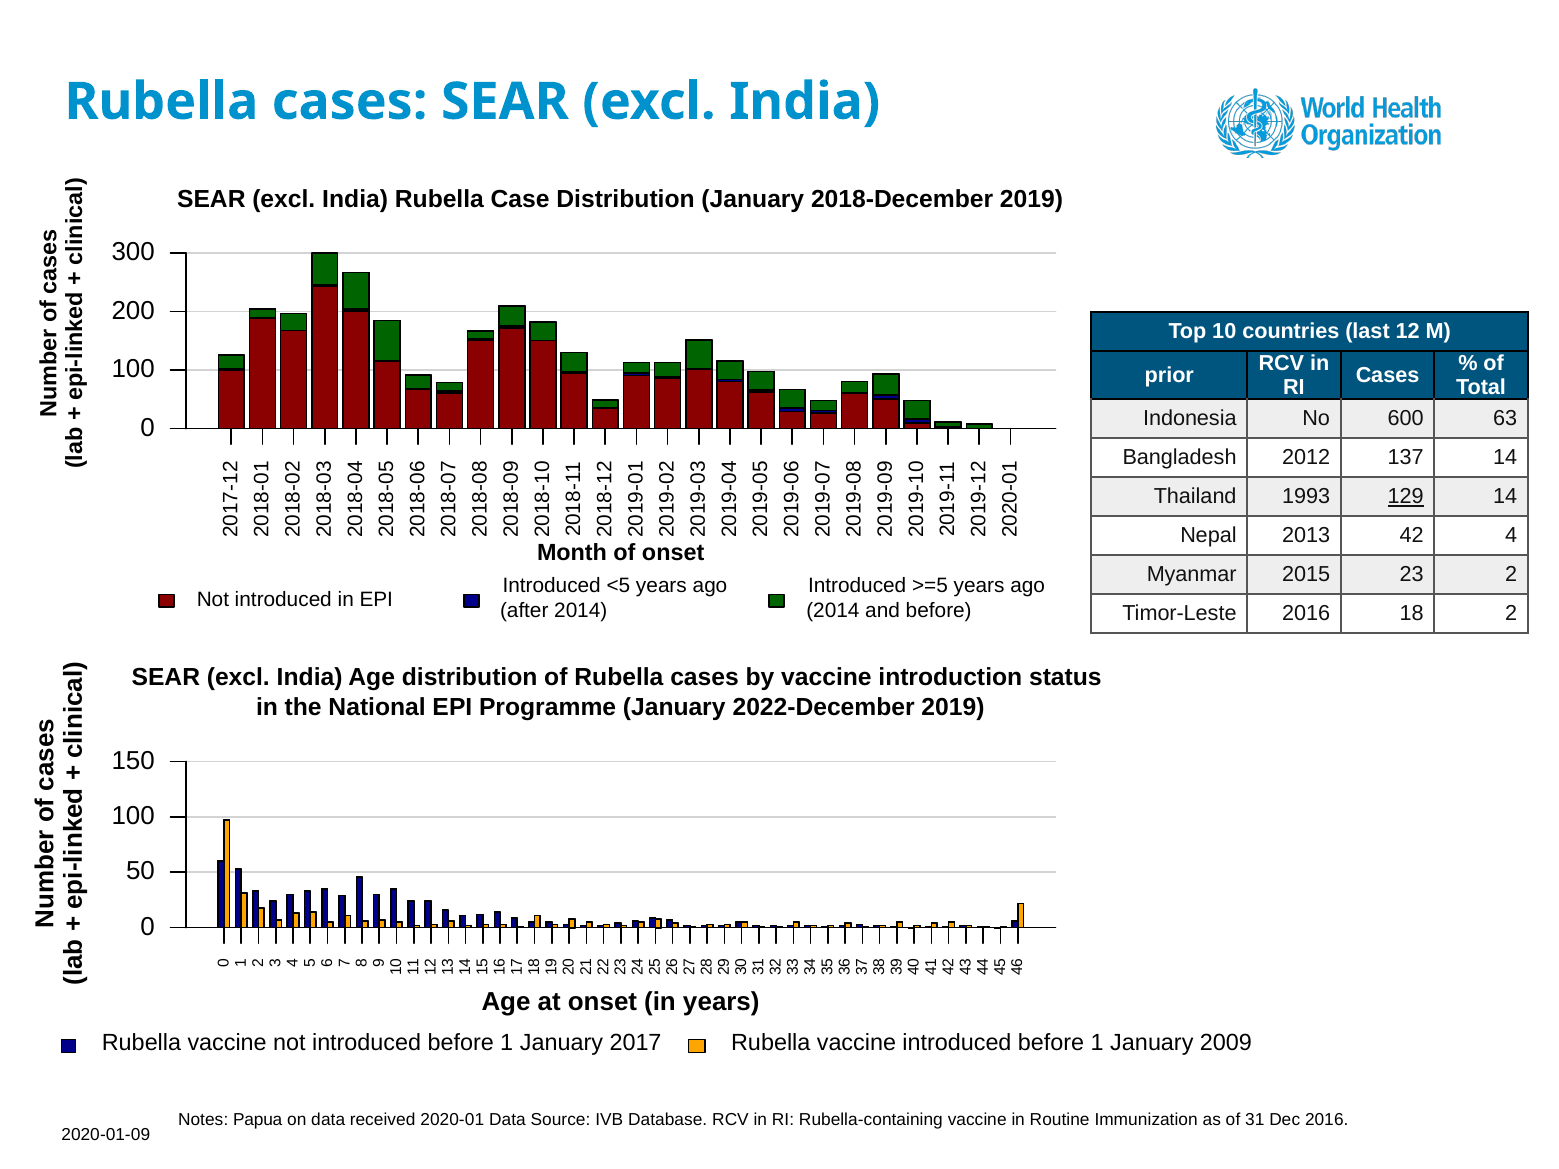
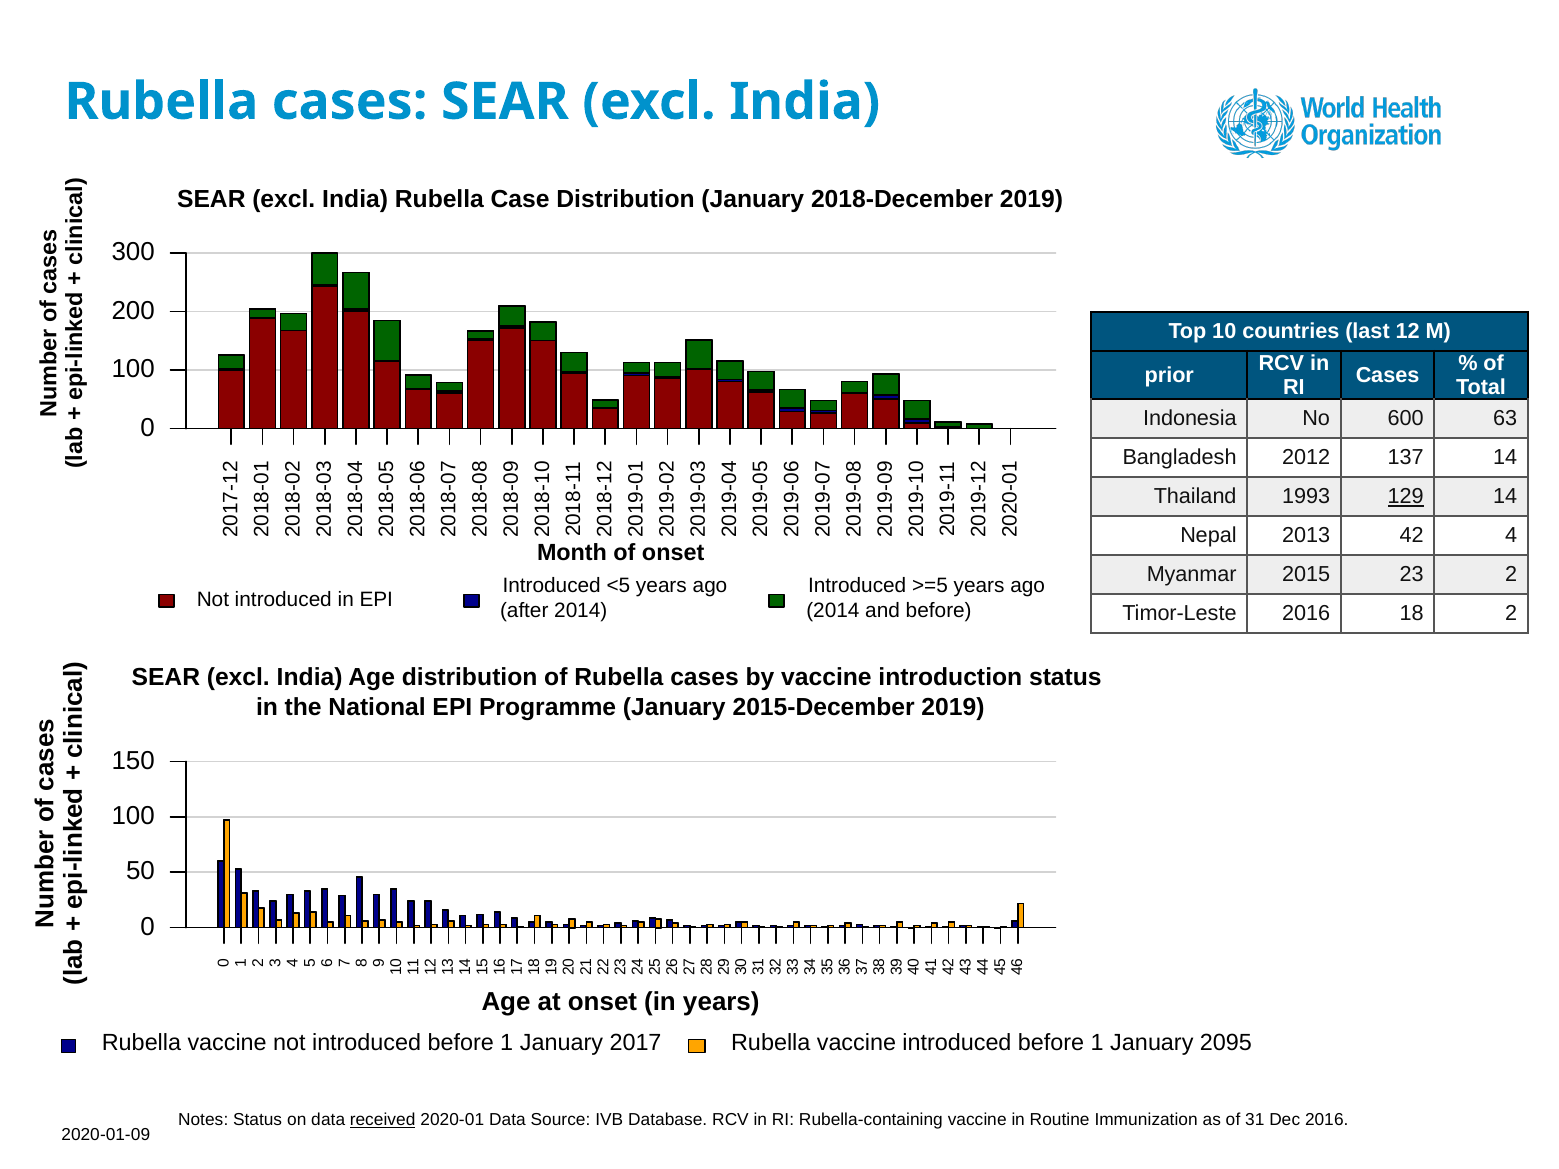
2022-December: 2022-December -> 2015-December
2009: 2009 -> 2095
Notes Papua: Papua -> Status
received underline: none -> present
